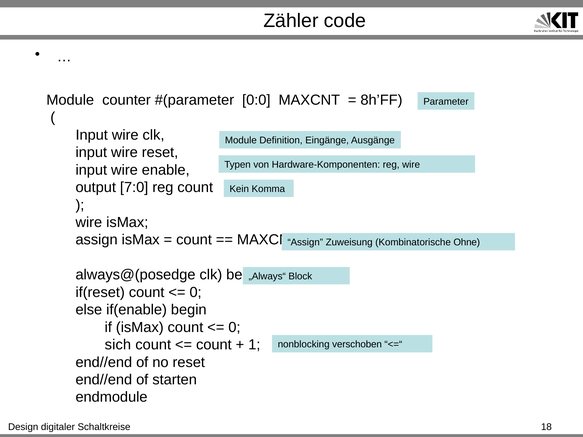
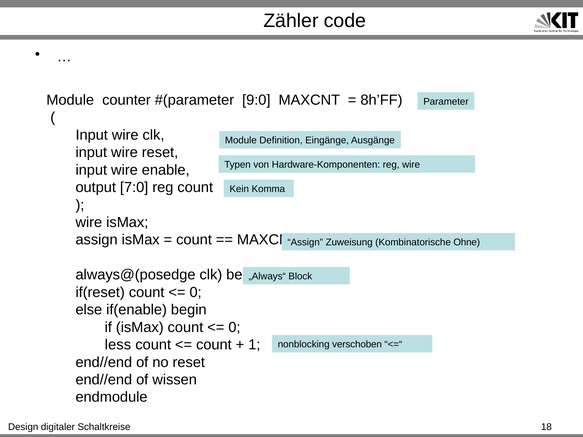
0:0: 0:0 -> 9:0
sich: sich -> less
starten: starten -> wissen
